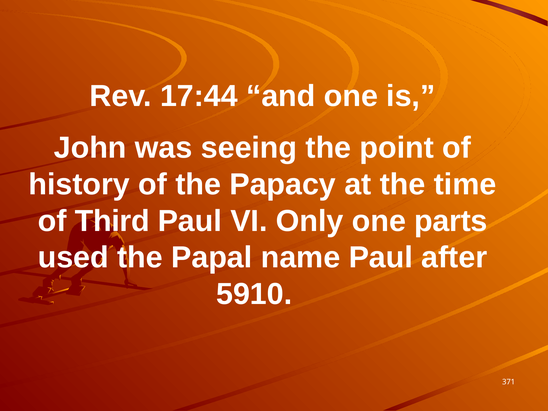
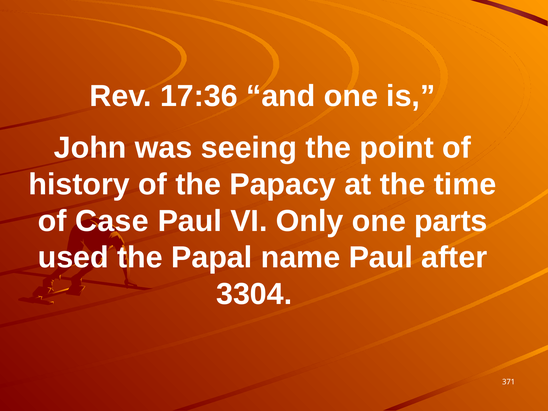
17:44: 17:44 -> 17:36
Third: Third -> Case
5910: 5910 -> 3304
